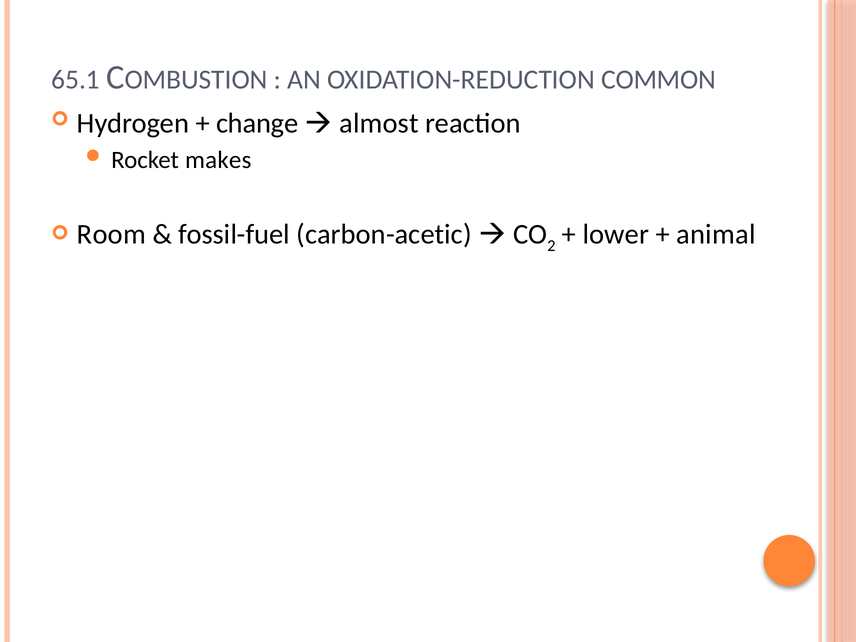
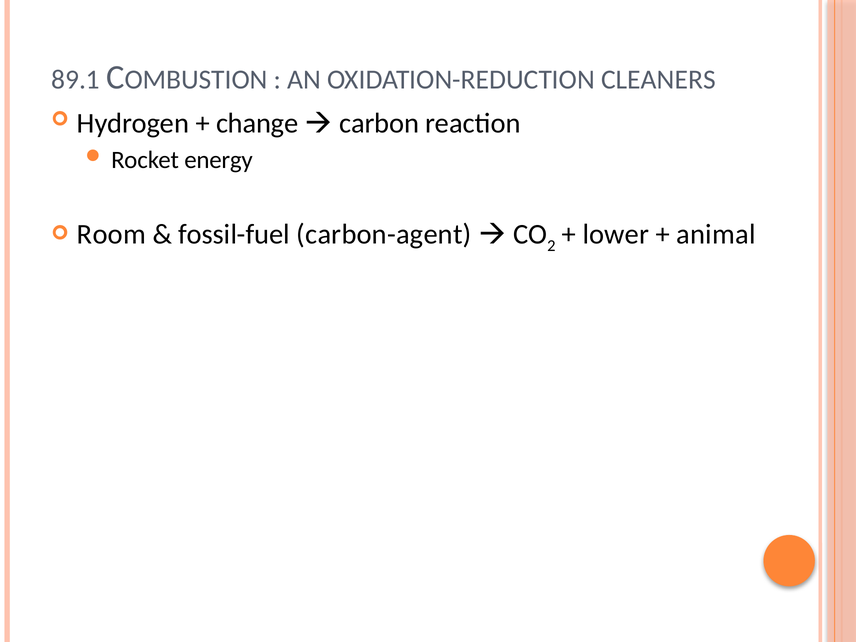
65.1: 65.1 -> 89.1
COMMON: COMMON -> CLEANERS
almost: almost -> carbon
makes: makes -> energy
carbon-acetic: carbon-acetic -> carbon-agent
